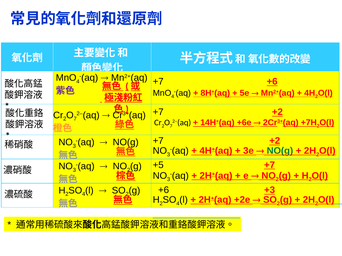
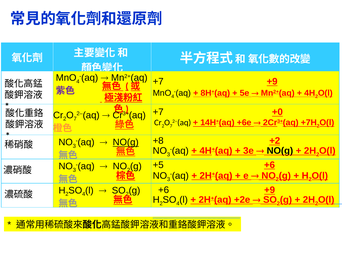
+7 +6: +6 -> +9
+2 at (277, 112): +2 -> +0
+7 at (158, 141): +7 -> +8
NO(g at (126, 143) underline: none -> present
NO(g at (280, 151) colour: green -> black
+5 +7: +7 -> +6
+6 +3: +3 -> +9
